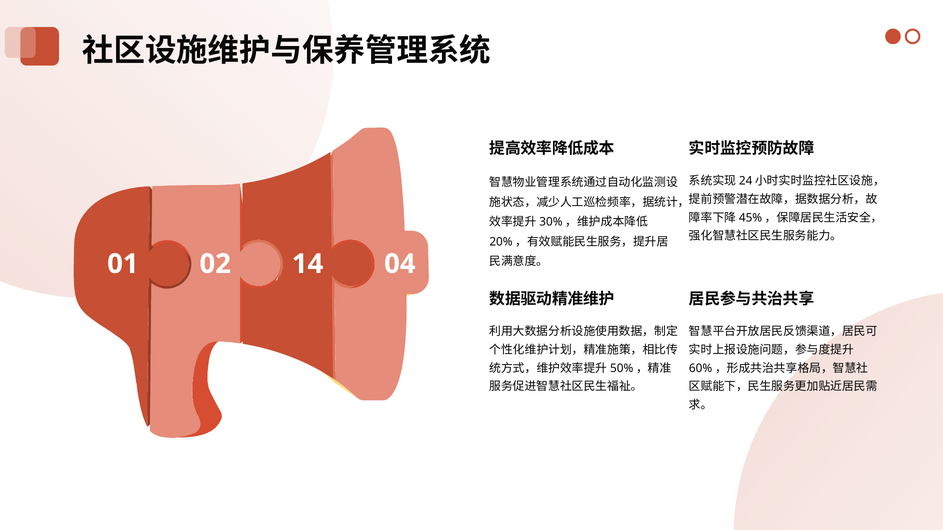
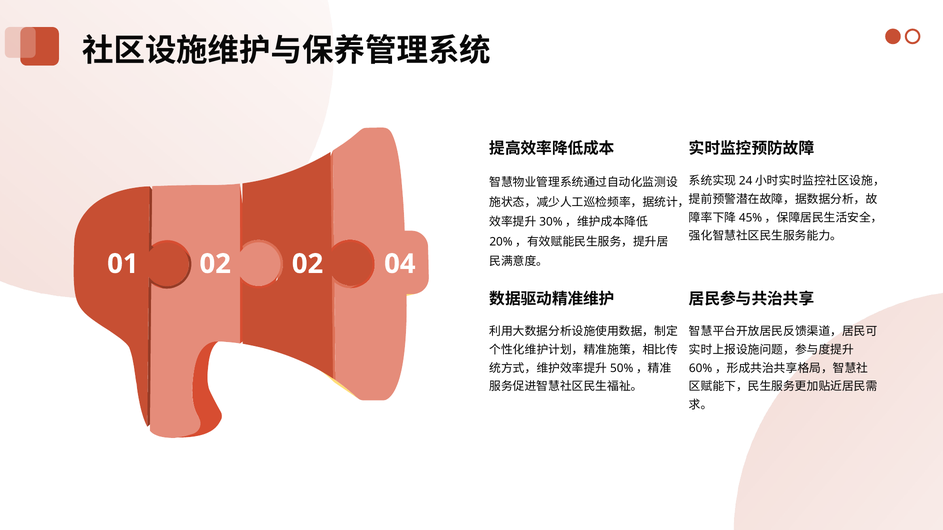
02 14: 14 -> 02
